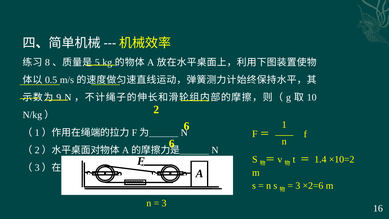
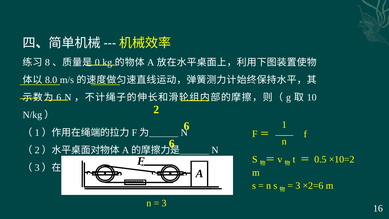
5: 5 -> 0
0.5: 0.5 -> 8.0
9 at (59, 97): 9 -> 6
1.4: 1.4 -> 0.5
